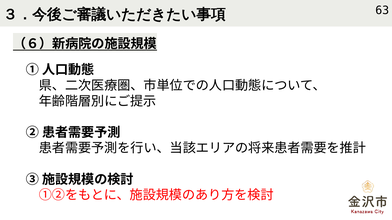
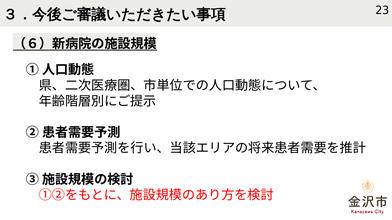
63: 63 -> 23
